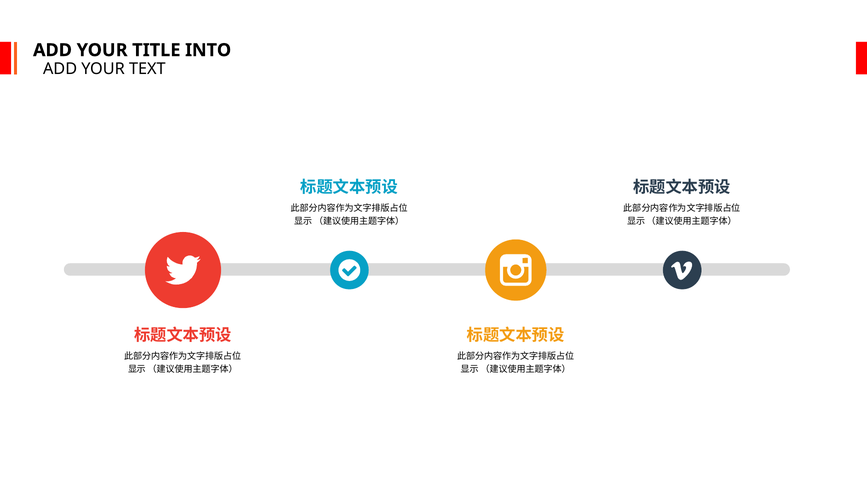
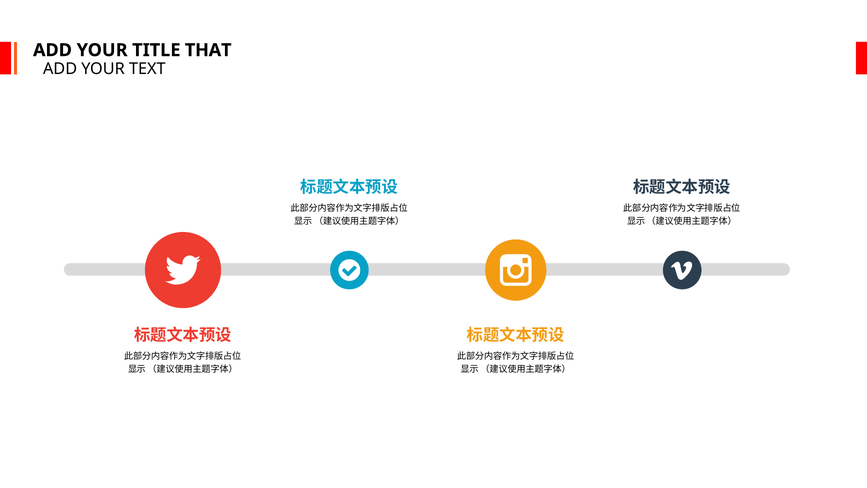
INTO: INTO -> THAT
